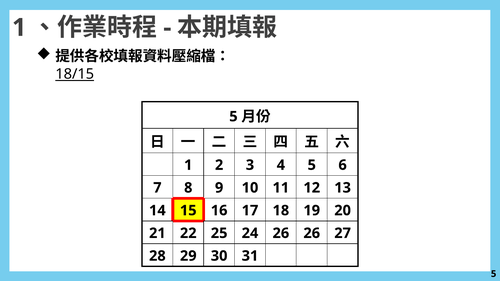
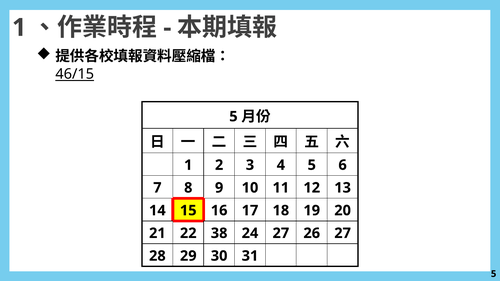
18/15: 18/15 -> 46/15
25: 25 -> 38
24 26: 26 -> 27
